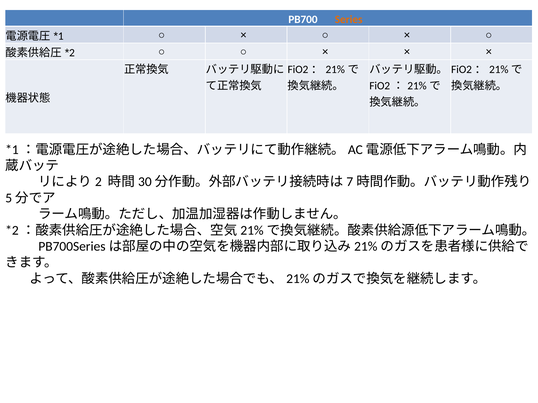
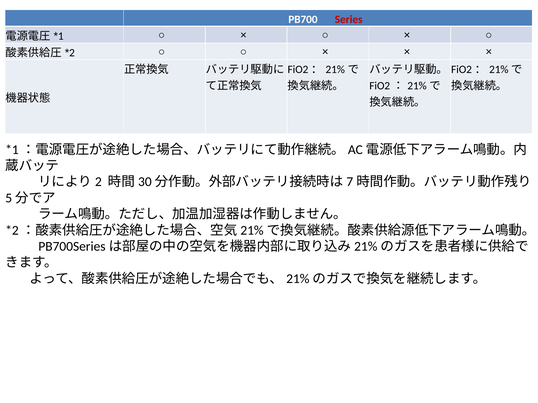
Series colour: orange -> red
